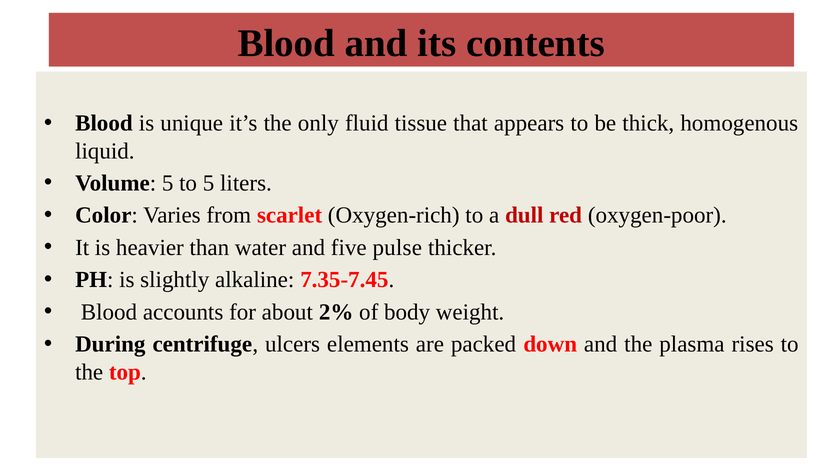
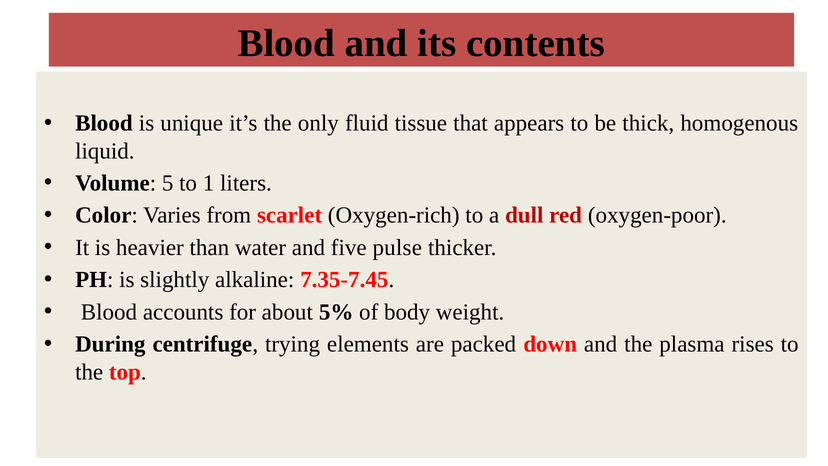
to 5: 5 -> 1
2%: 2% -> 5%
ulcers: ulcers -> trying
